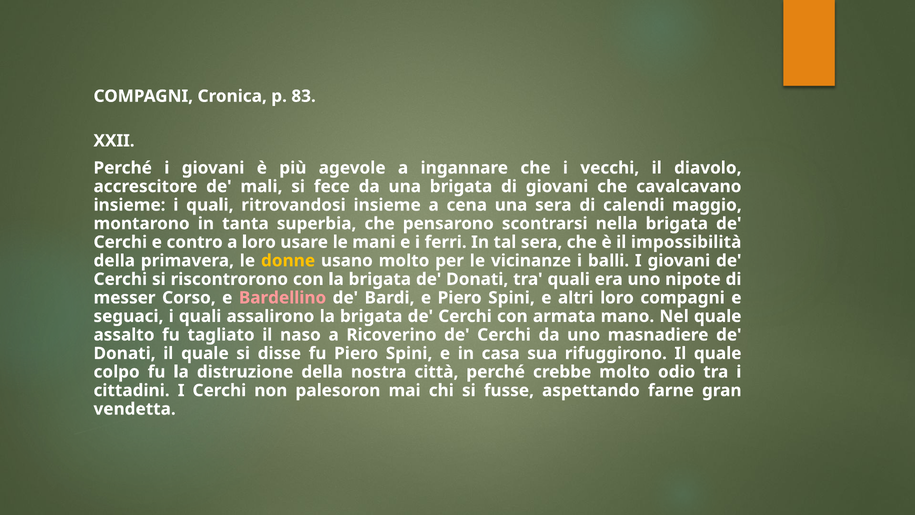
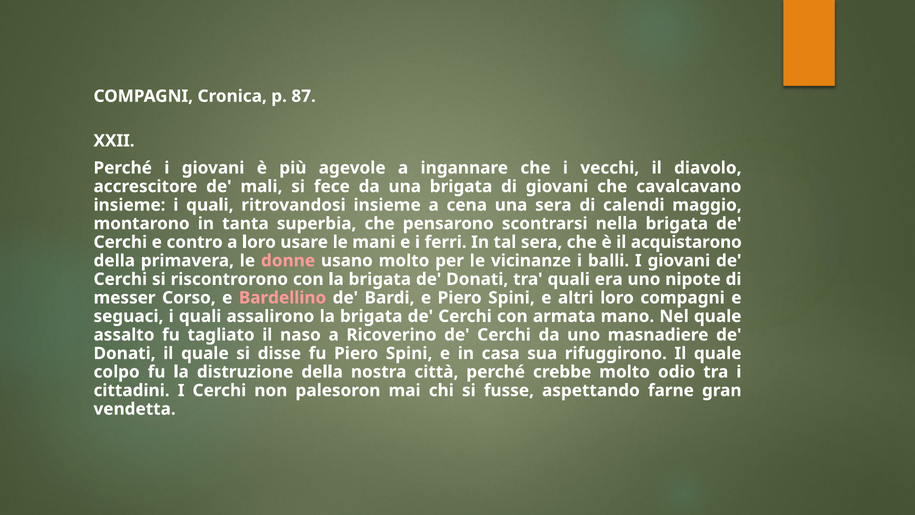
83: 83 -> 87
impossibilità: impossibilità -> acquistarono
donne colour: yellow -> pink
